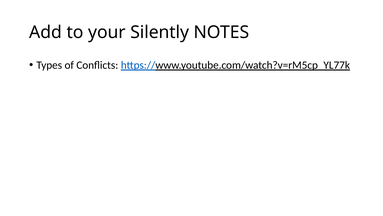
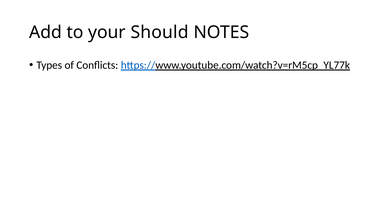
Silently: Silently -> Should
